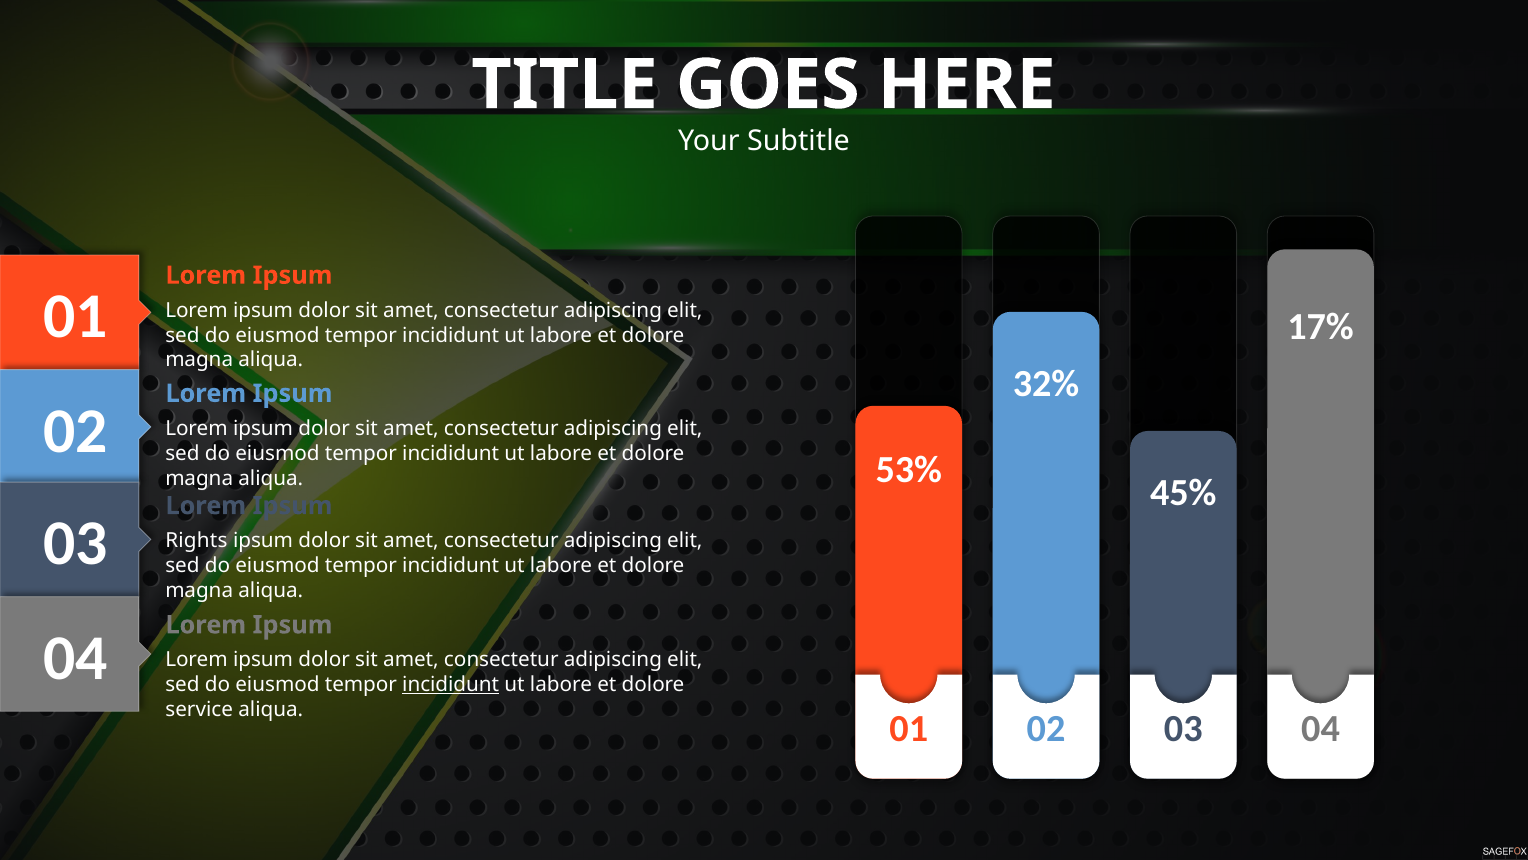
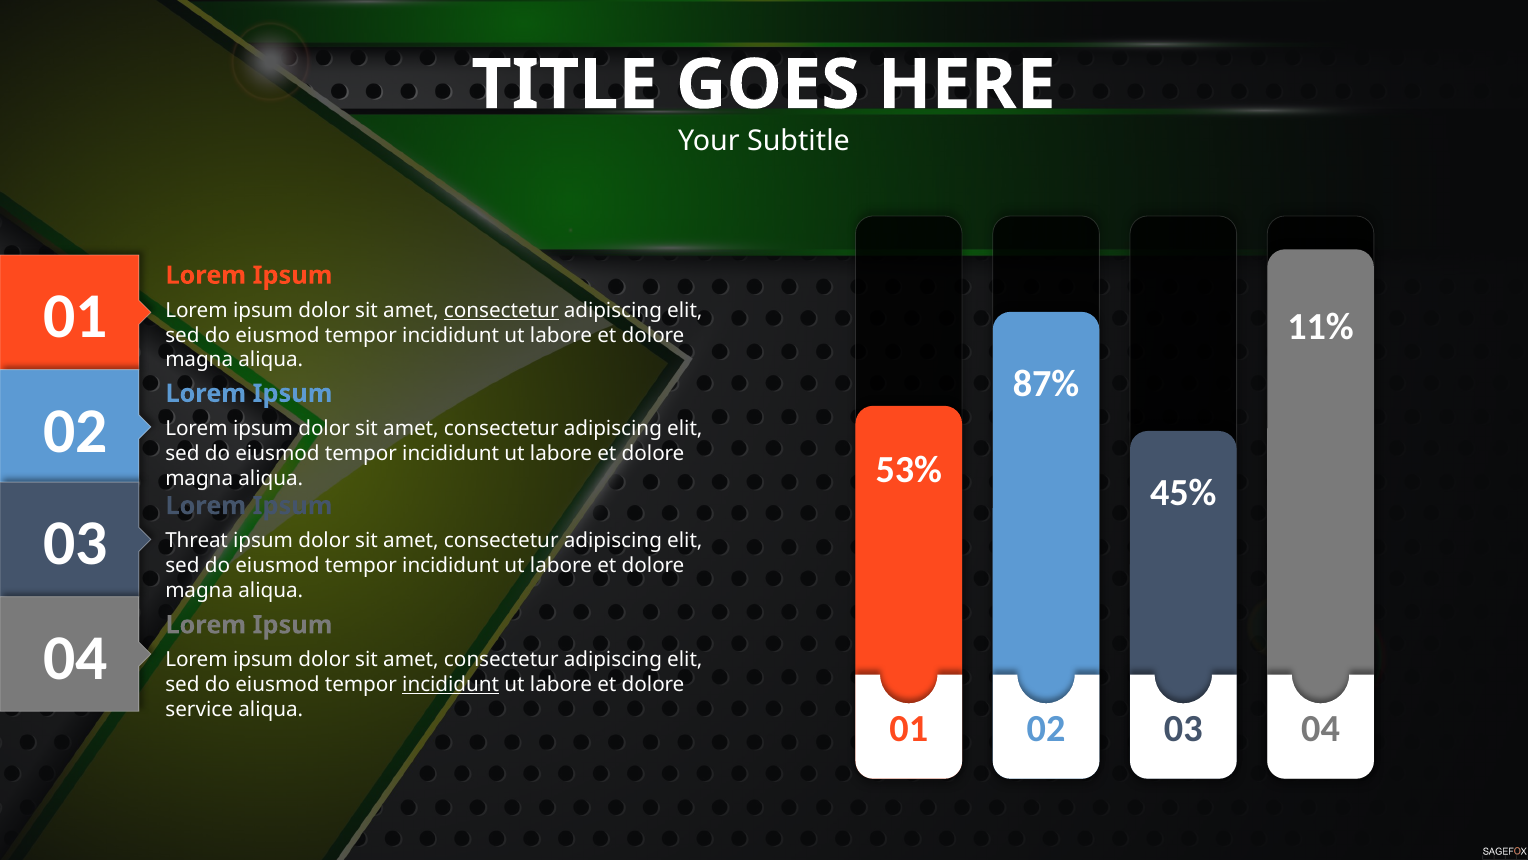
consectetur at (501, 310) underline: none -> present
17%: 17% -> 11%
32%: 32% -> 87%
Rights: Rights -> Threat
